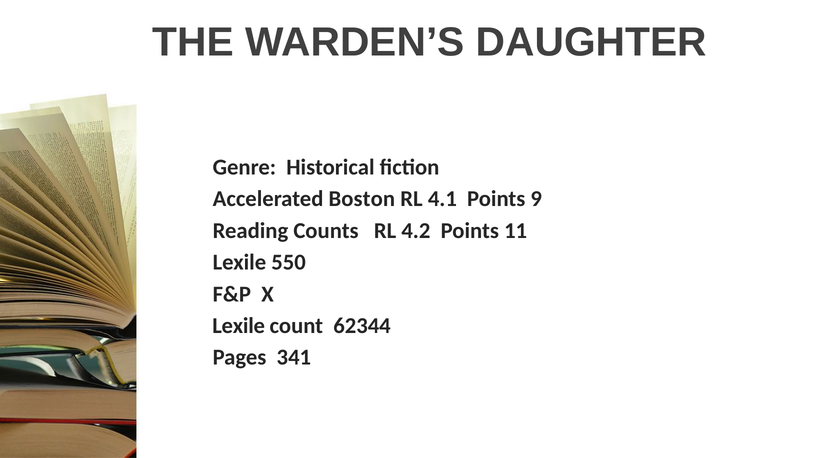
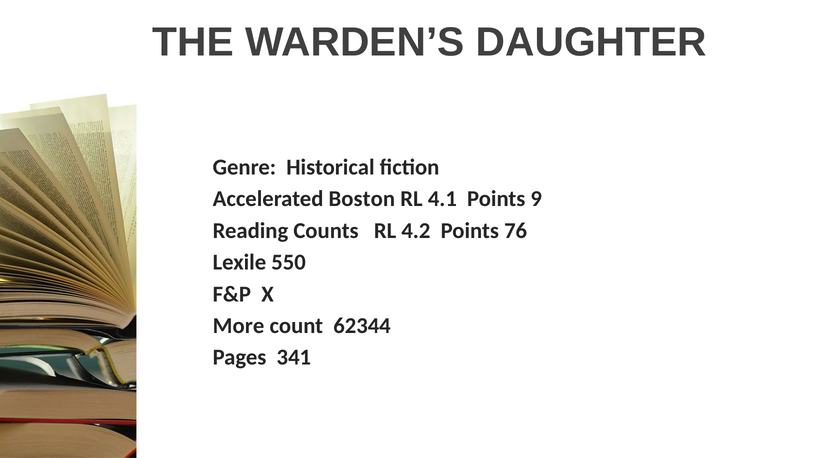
11: 11 -> 76
Lexile at (239, 326): Lexile -> More
